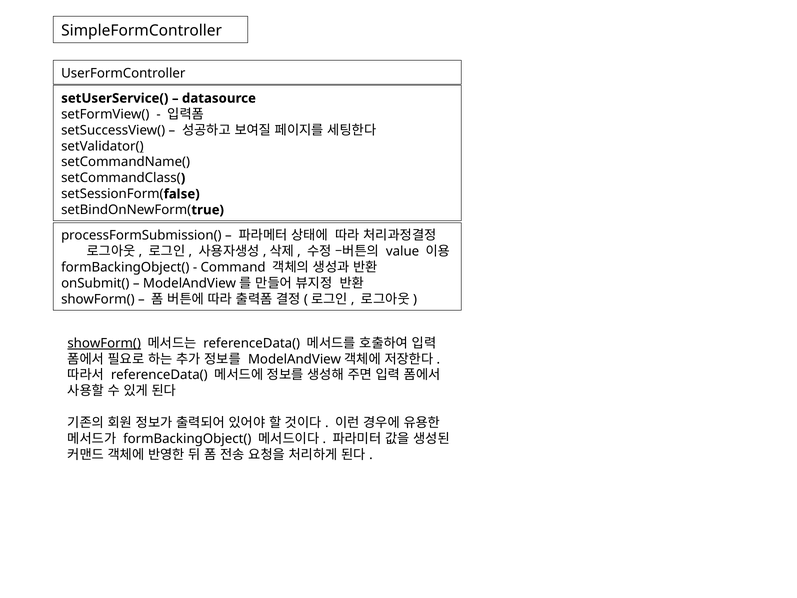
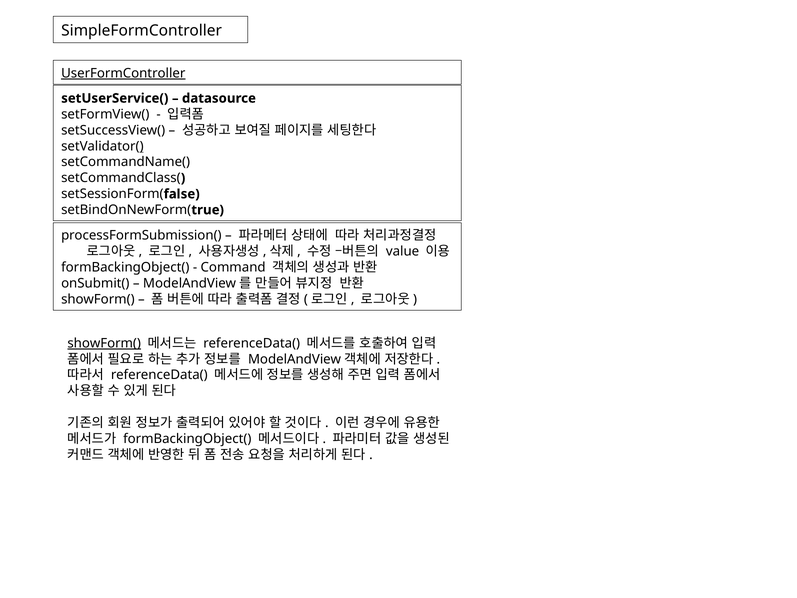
UserFormController underline: none -> present
